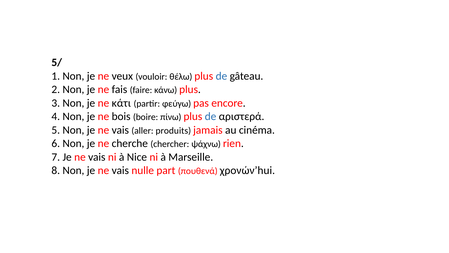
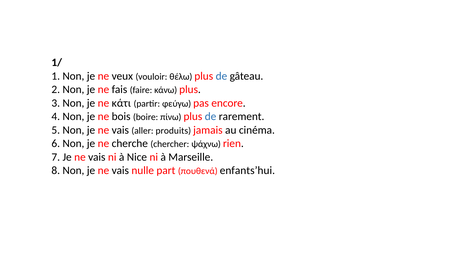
5/: 5/ -> 1/
αριστερά: αριστερά -> rarement
χρονών’hui: χρονών’hui -> enfants’hui
